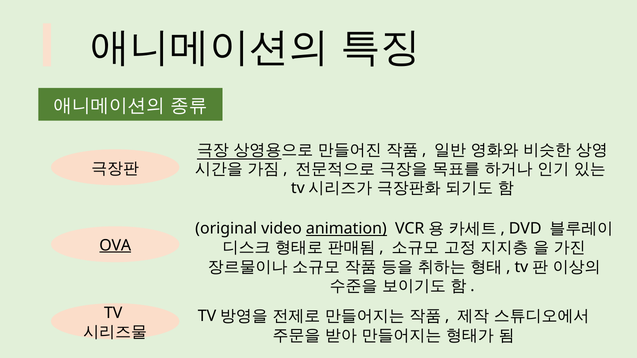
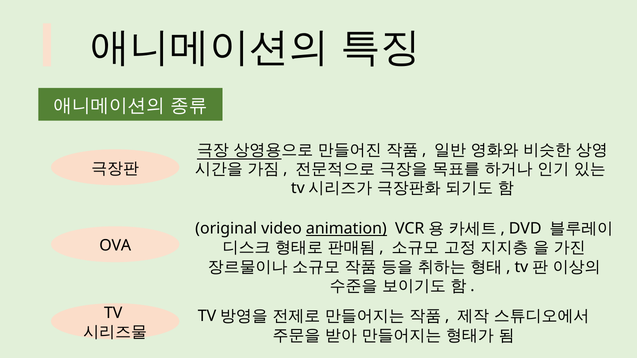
OVA underline: present -> none
